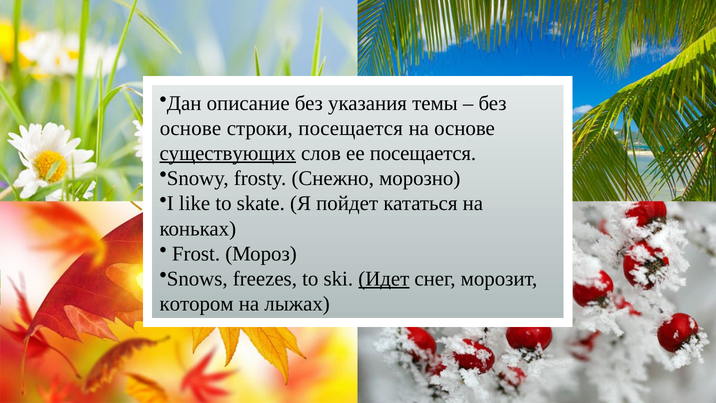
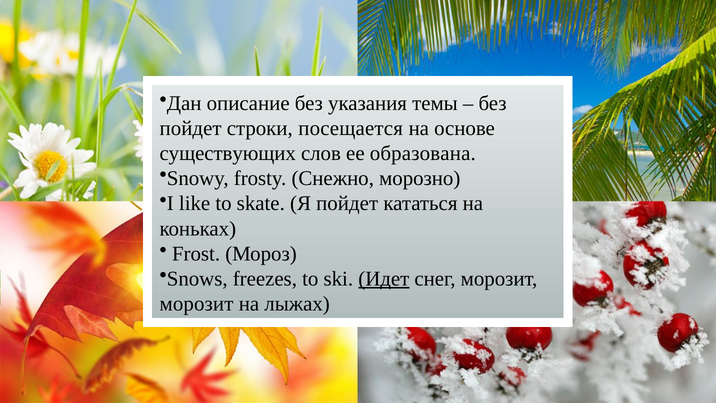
основе at (190, 128): основе -> пойдет
существующих underline: present -> none
ее посещается: посещается -> образована
котором at (197, 304): котором -> морозит
